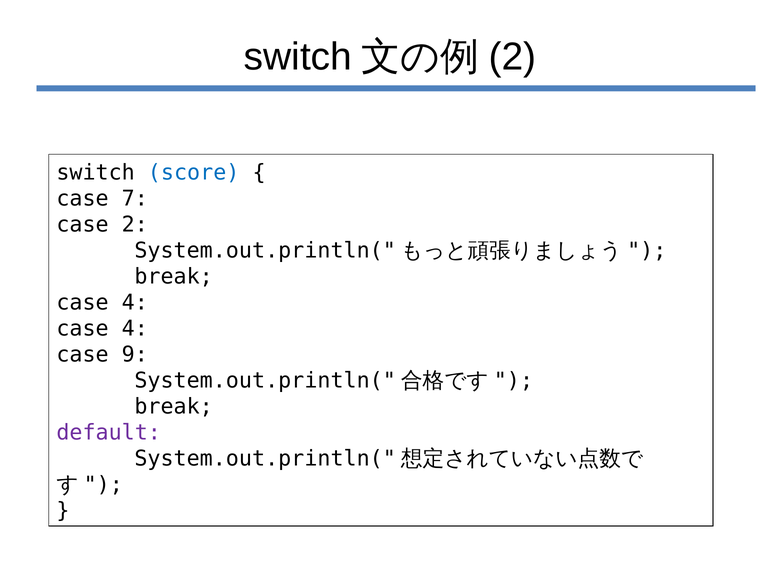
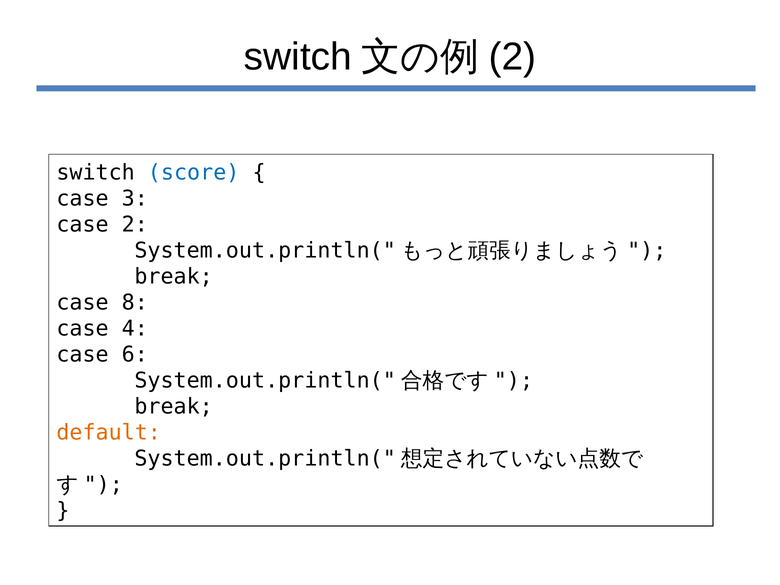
7: 7 -> 3
4 at (135, 303): 4 -> 8
9: 9 -> 6
default colour: purple -> orange
